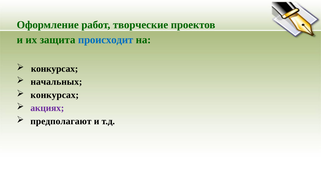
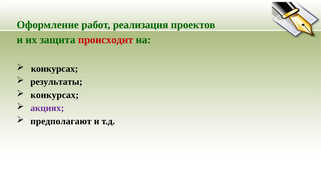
творческие: творческие -> реализация
происходит colour: blue -> red
начальных: начальных -> результаты
